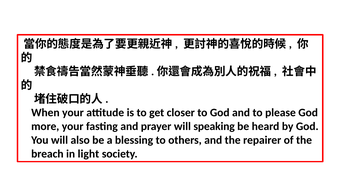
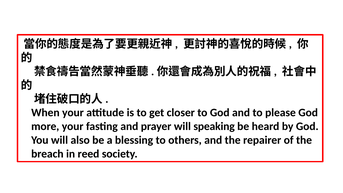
light: light -> reed
